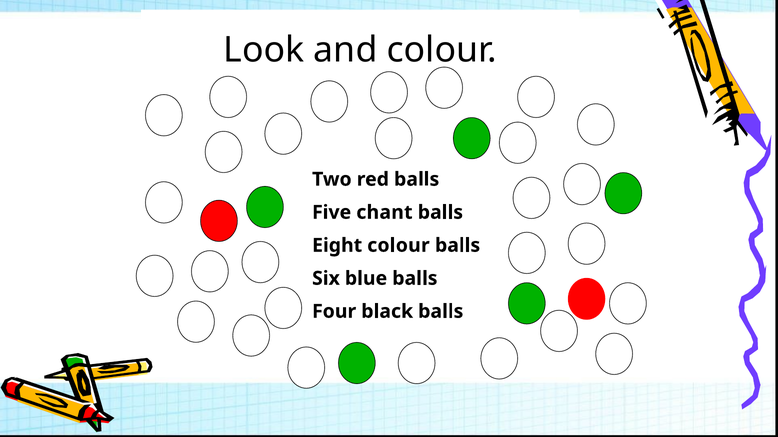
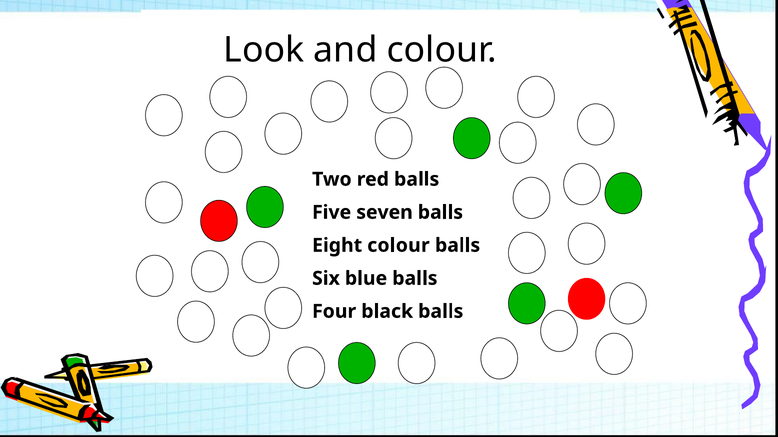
chant: chant -> seven
